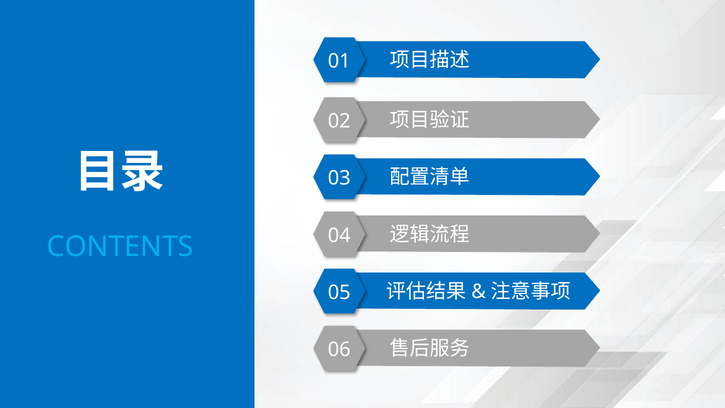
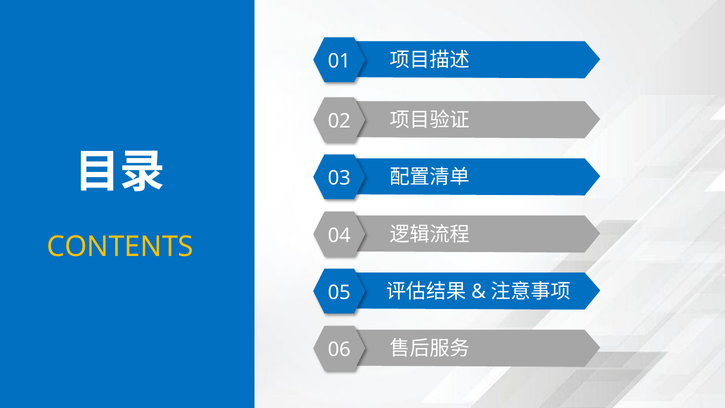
CONTENTS colour: light blue -> yellow
